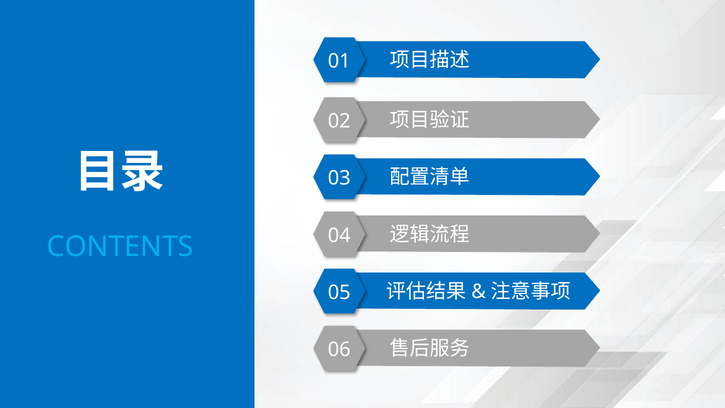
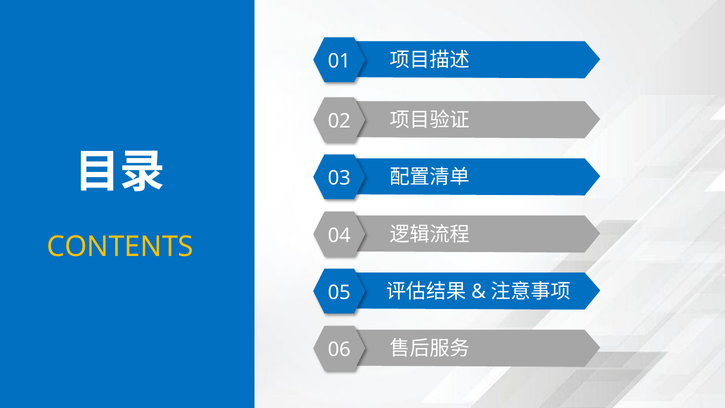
CONTENTS colour: light blue -> yellow
